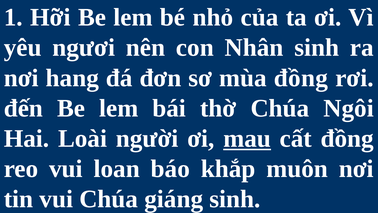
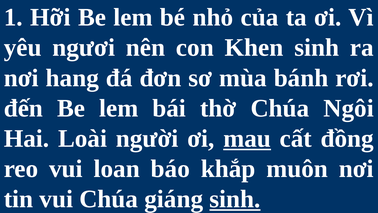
Nhân: Nhân -> Khen
mùa đồng: đồng -> bánh
sinh at (235, 199) underline: none -> present
